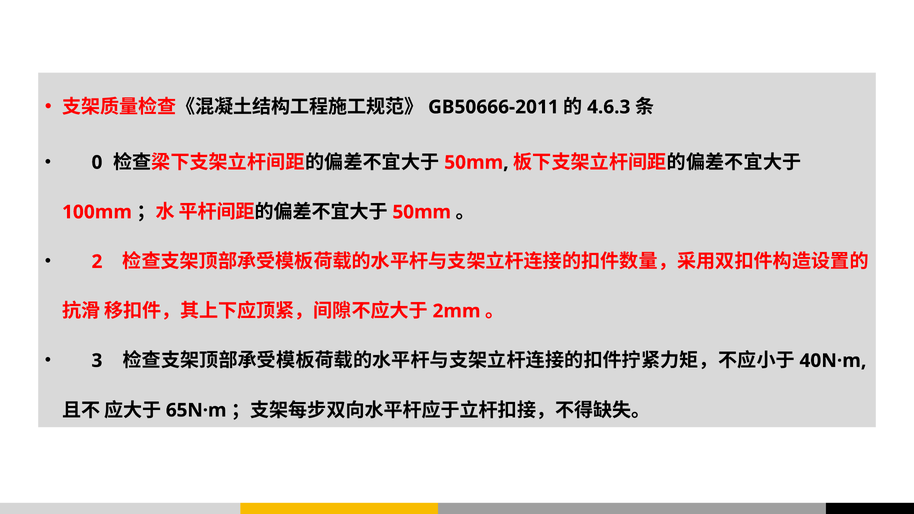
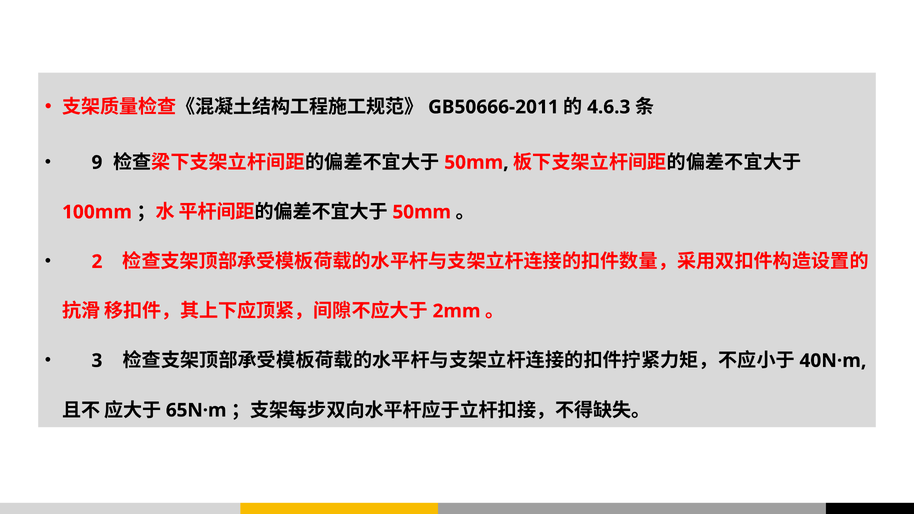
0: 0 -> 9
